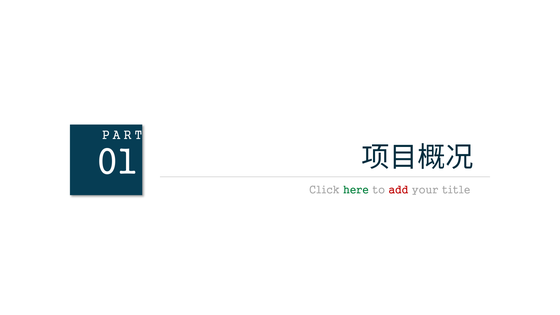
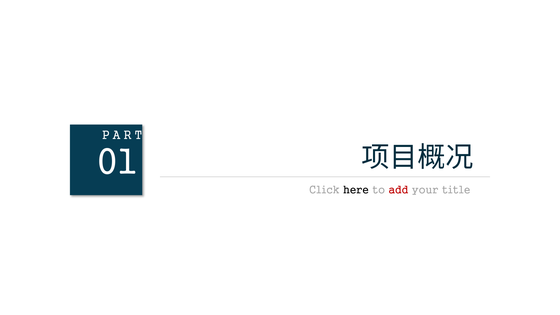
here colour: green -> black
